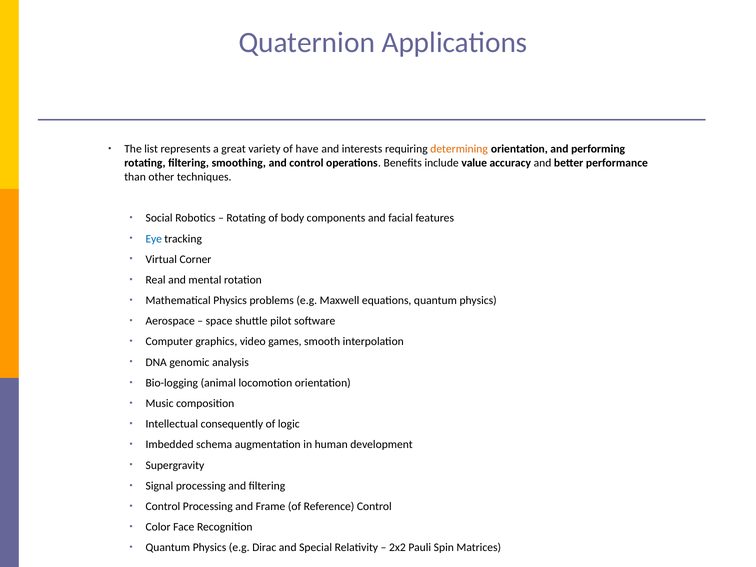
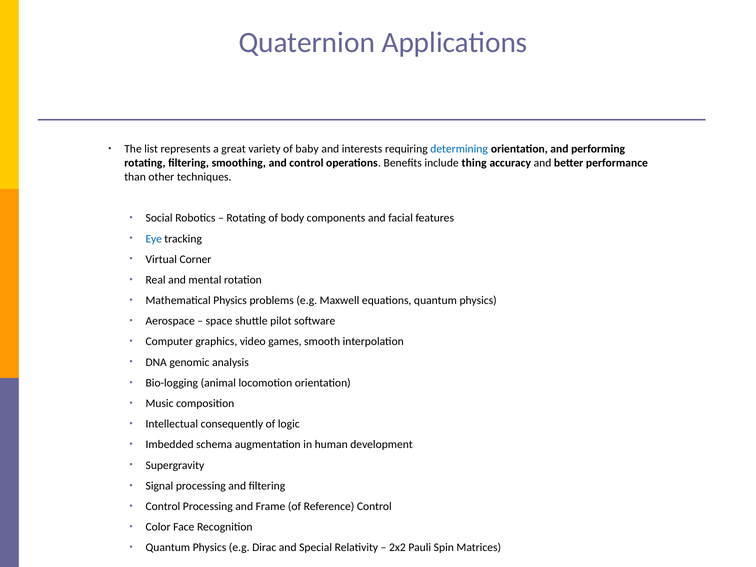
have: have -> baby
determining colour: orange -> blue
value: value -> thing
